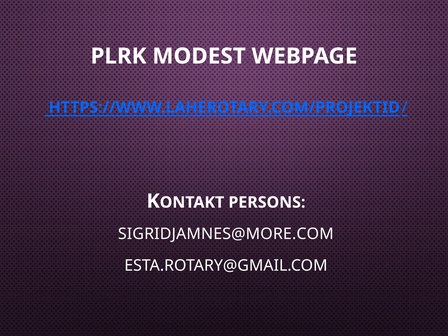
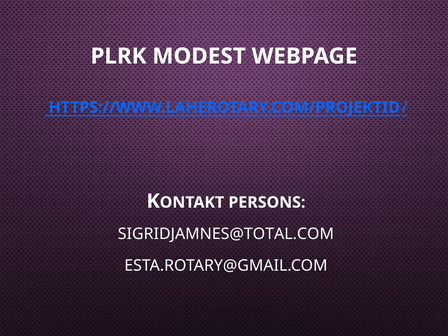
SIGRIDJAMNES@MORE.COM: SIGRIDJAMNES@MORE.COM -> SIGRIDJAMNES@TOTAL.COM
